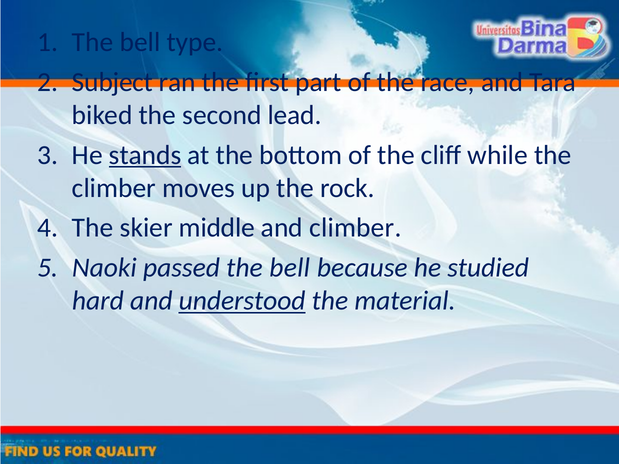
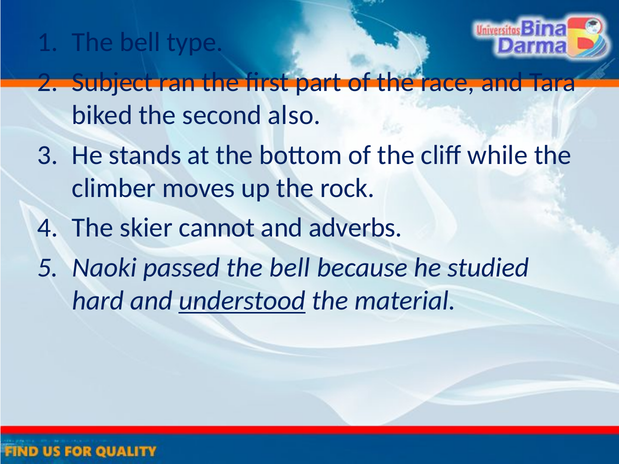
lead: lead -> also
stands underline: present -> none
middle: middle -> cannot
and climber: climber -> adverbs
